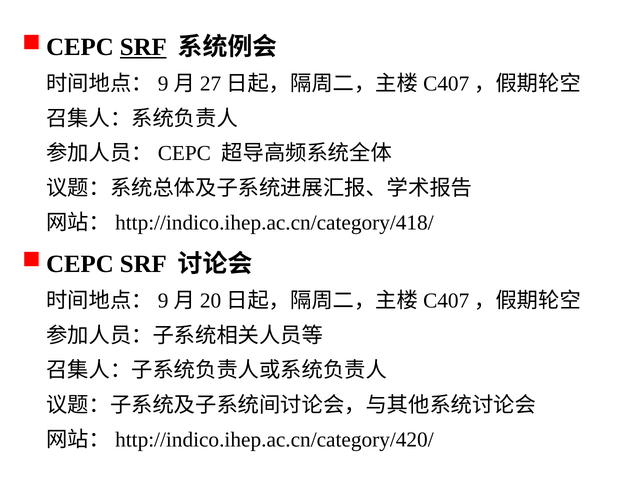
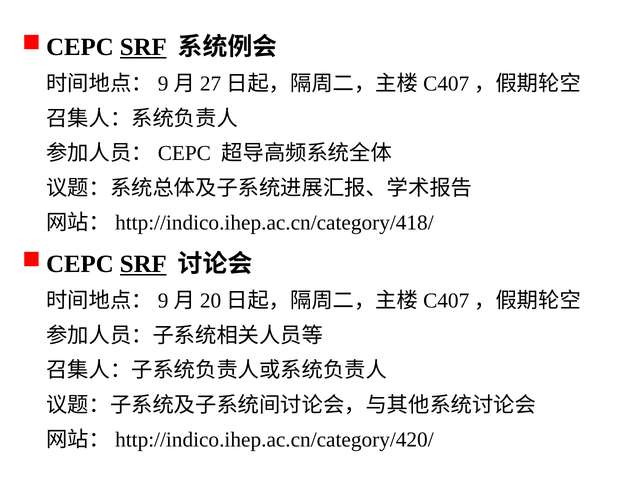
SRF at (143, 264) underline: none -> present
